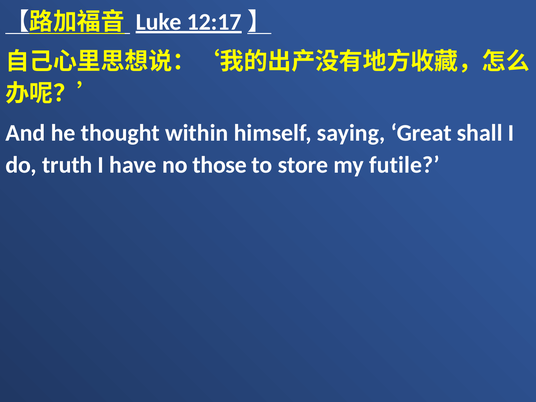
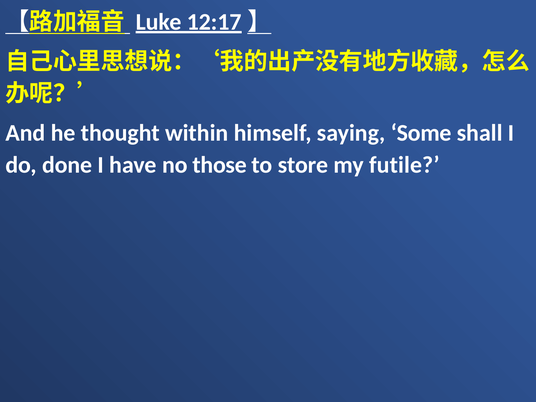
Great: Great -> Some
truth: truth -> done
